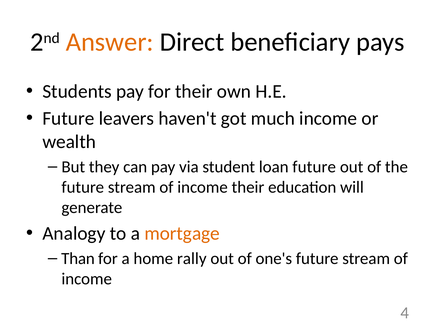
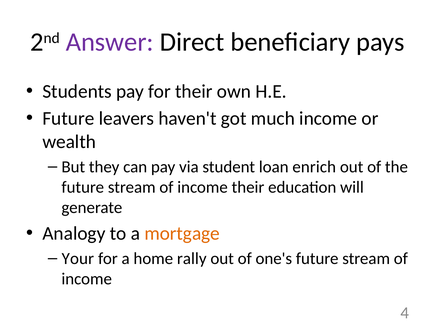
Answer colour: orange -> purple
loan future: future -> enrich
Than: Than -> Your
